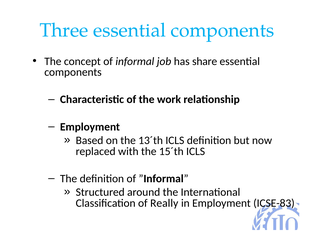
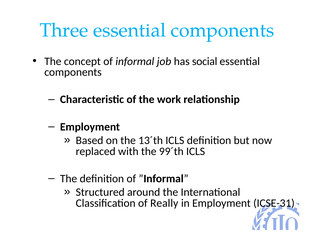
share: share -> social
15´th: 15´th -> 99´th
ICSE-83: ICSE-83 -> ICSE-31
